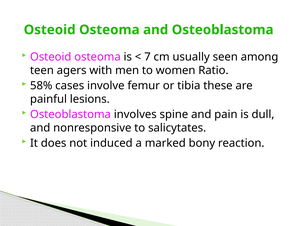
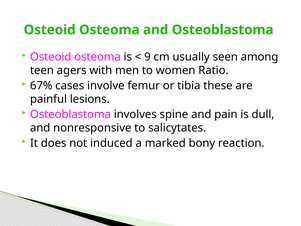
7: 7 -> 9
58%: 58% -> 67%
